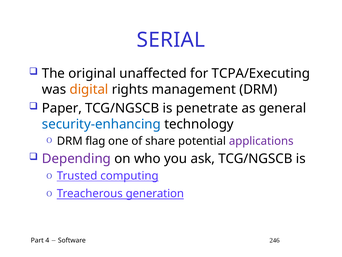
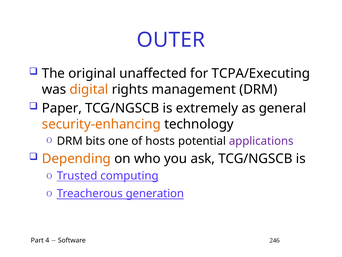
SERIAL: SERIAL -> OUTER
penetrate: penetrate -> extremely
security-enhancing colour: blue -> orange
flag: flag -> bits
share: share -> hosts
Depending colour: purple -> orange
